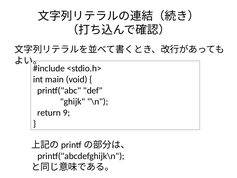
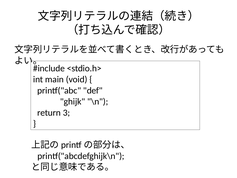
9: 9 -> 3
